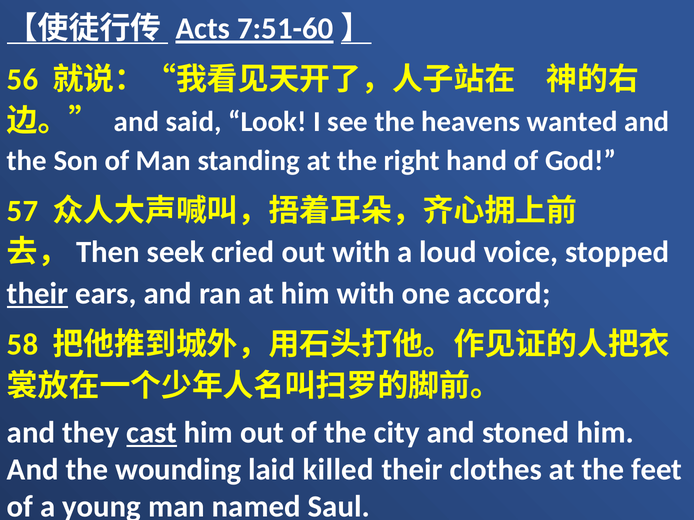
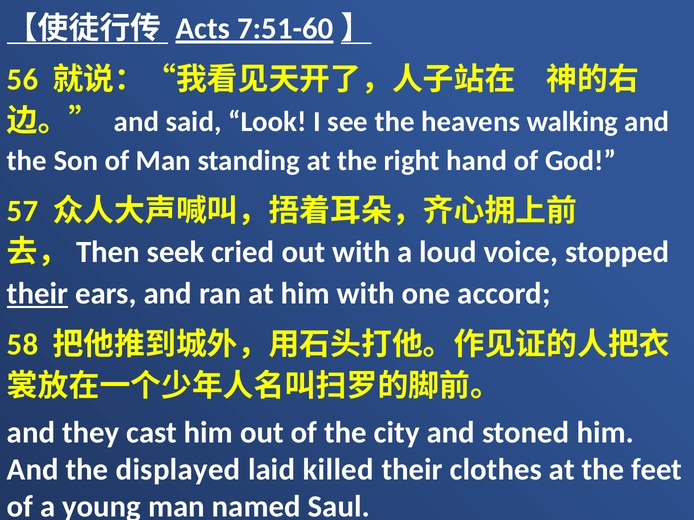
wanted: wanted -> walking
cast underline: present -> none
wounding: wounding -> displayed
